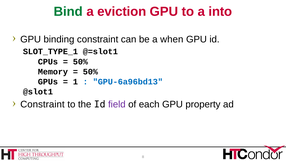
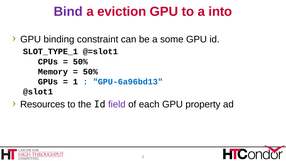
Bind colour: green -> purple
when: when -> some
Constraint at (42, 104): Constraint -> Resources
